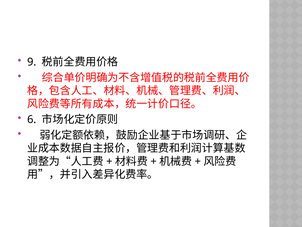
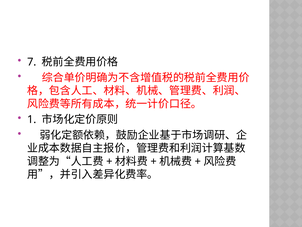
9: 9 -> 7
6: 6 -> 1
